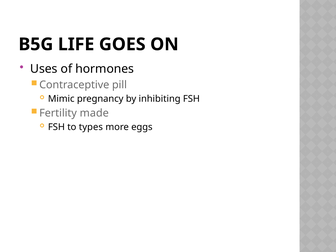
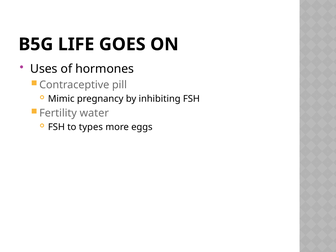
made: made -> water
